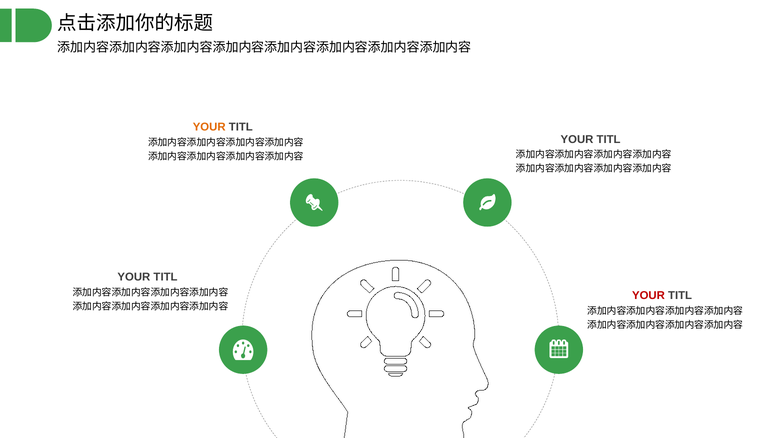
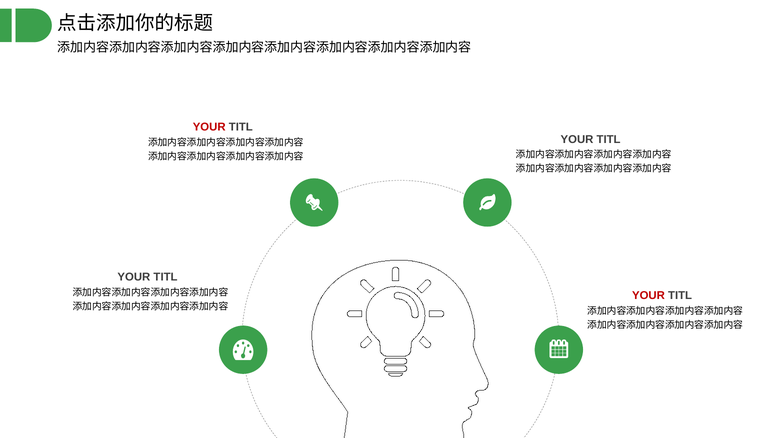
YOUR at (209, 127) colour: orange -> red
